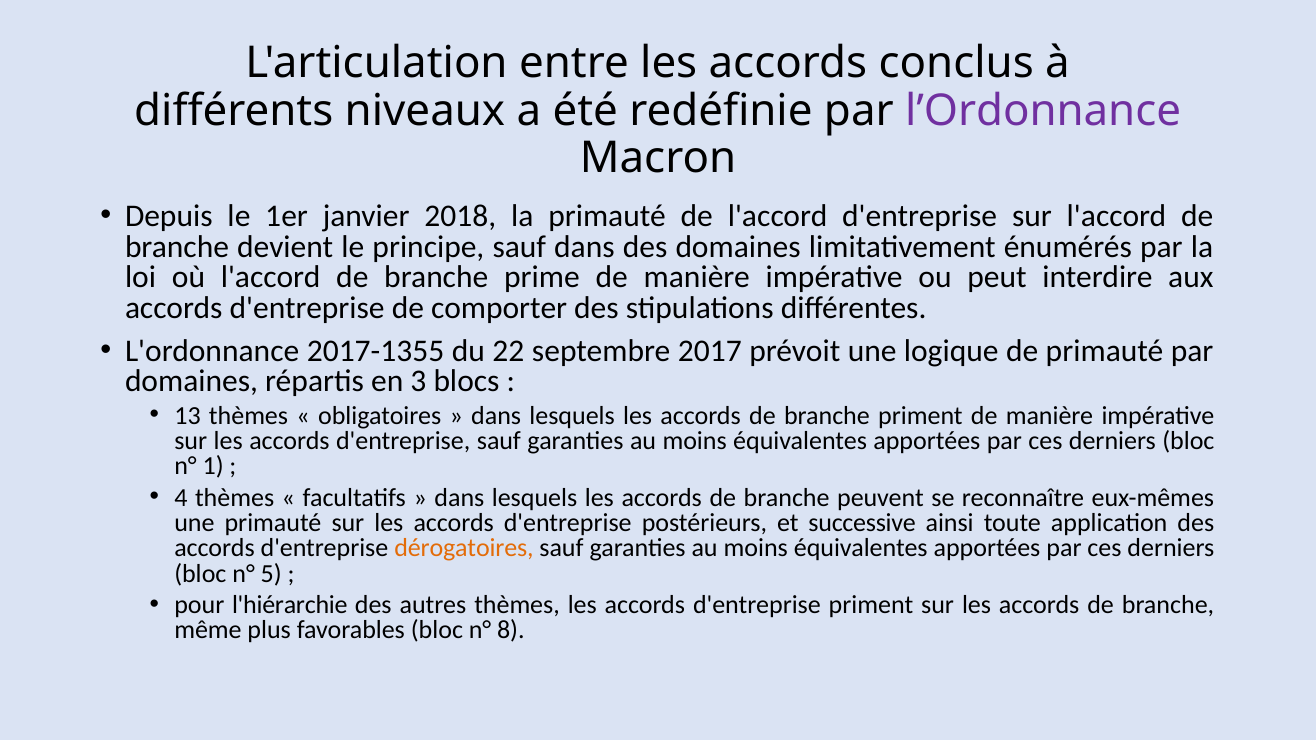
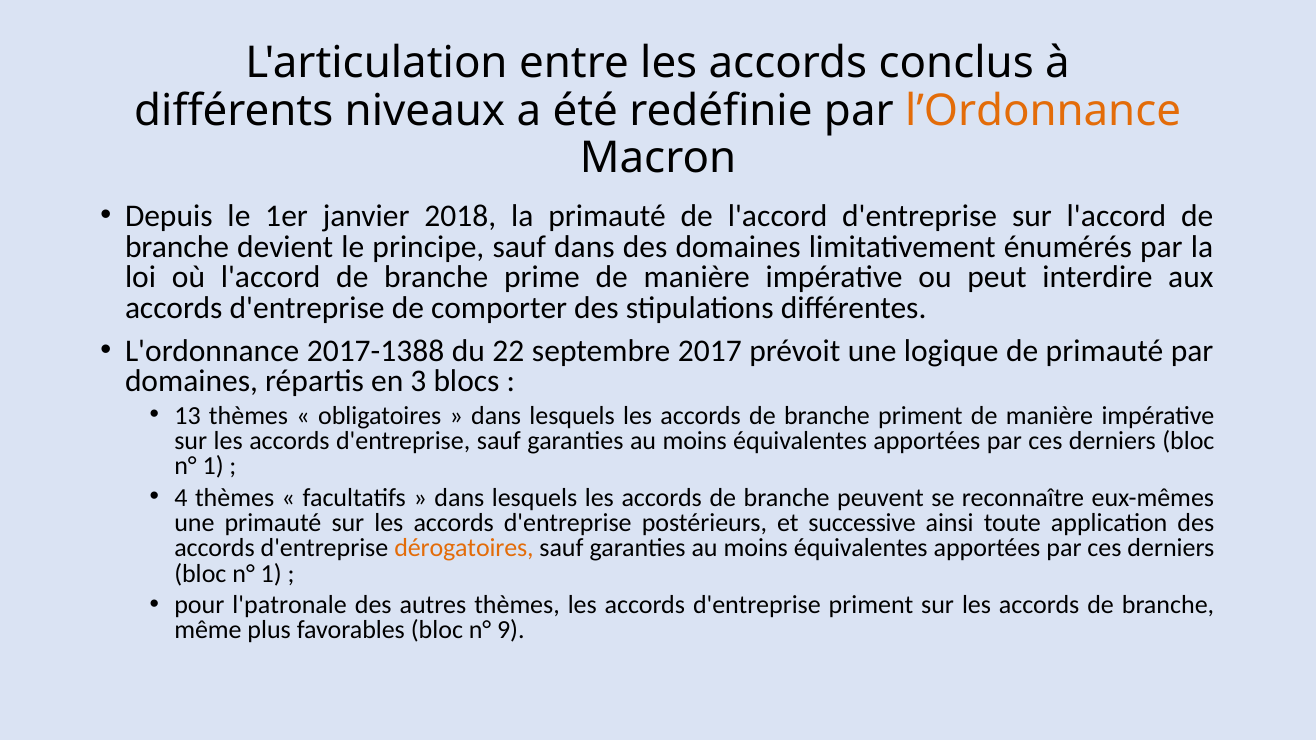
l’Ordonnance colour: purple -> orange
2017-1355: 2017-1355 -> 2017-1388
5 at (271, 574): 5 -> 1
l'hiérarchie: l'hiérarchie -> l'patronale
8: 8 -> 9
